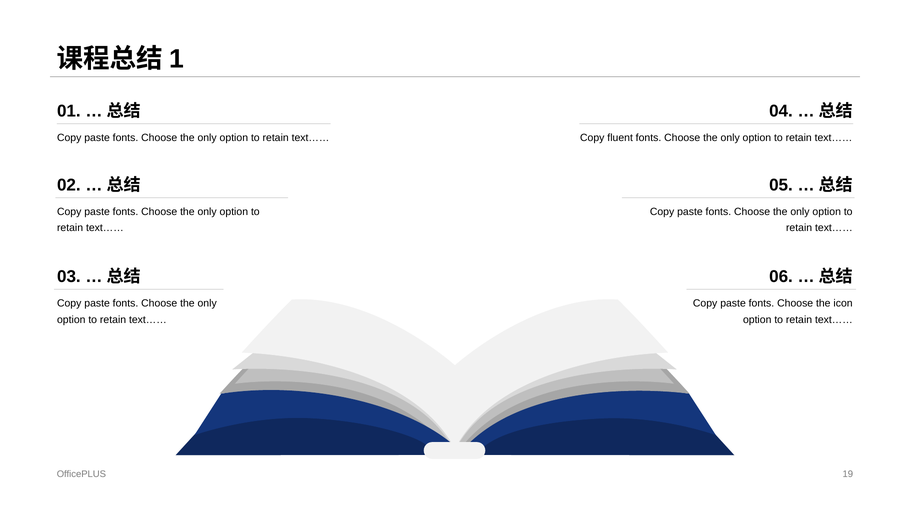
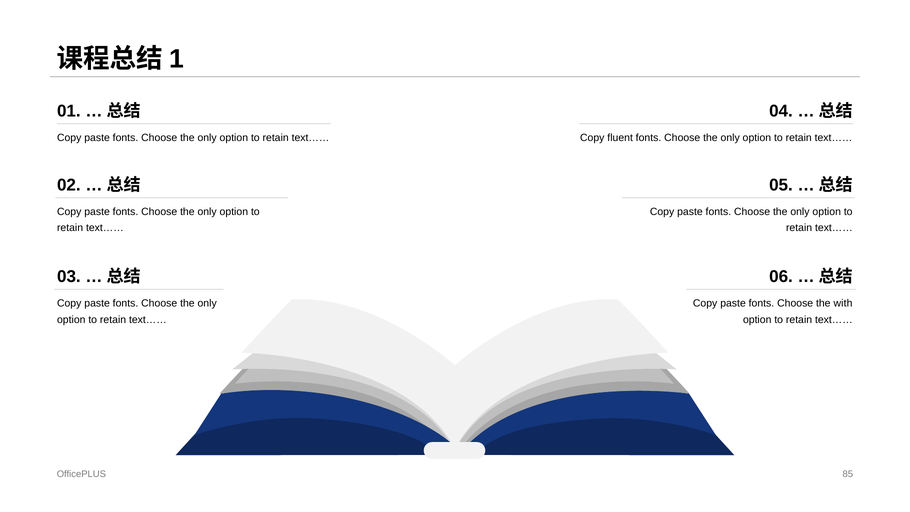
icon: icon -> with
19: 19 -> 85
